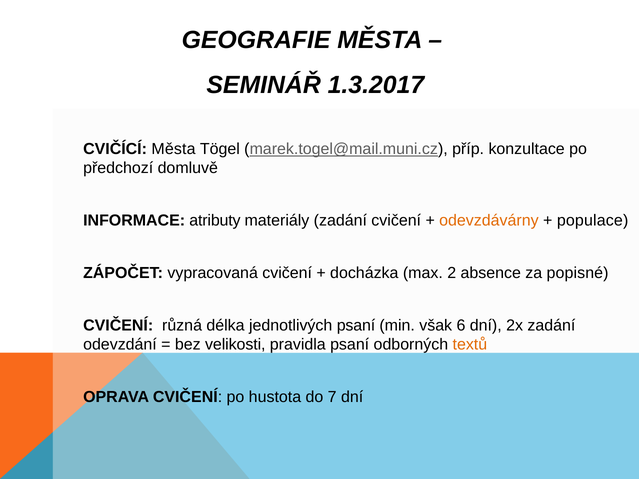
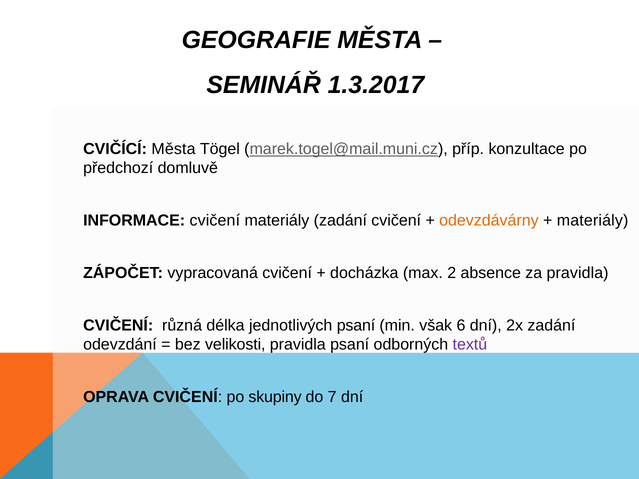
INFORMACE atributy: atributy -> cvičení
populace at (593, 221): populace -> materiály
za popisné: popisné -> pravidla
textů colour: orange -> purple
hustota: hustota -> skupiny
